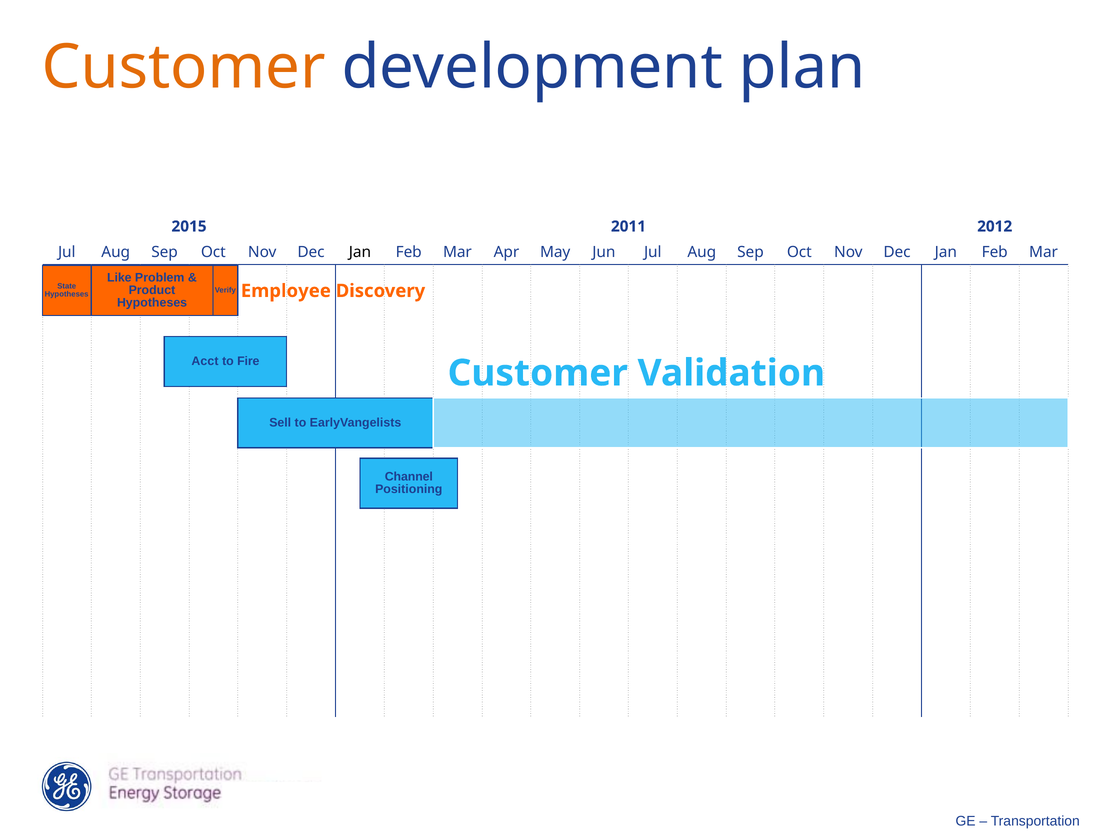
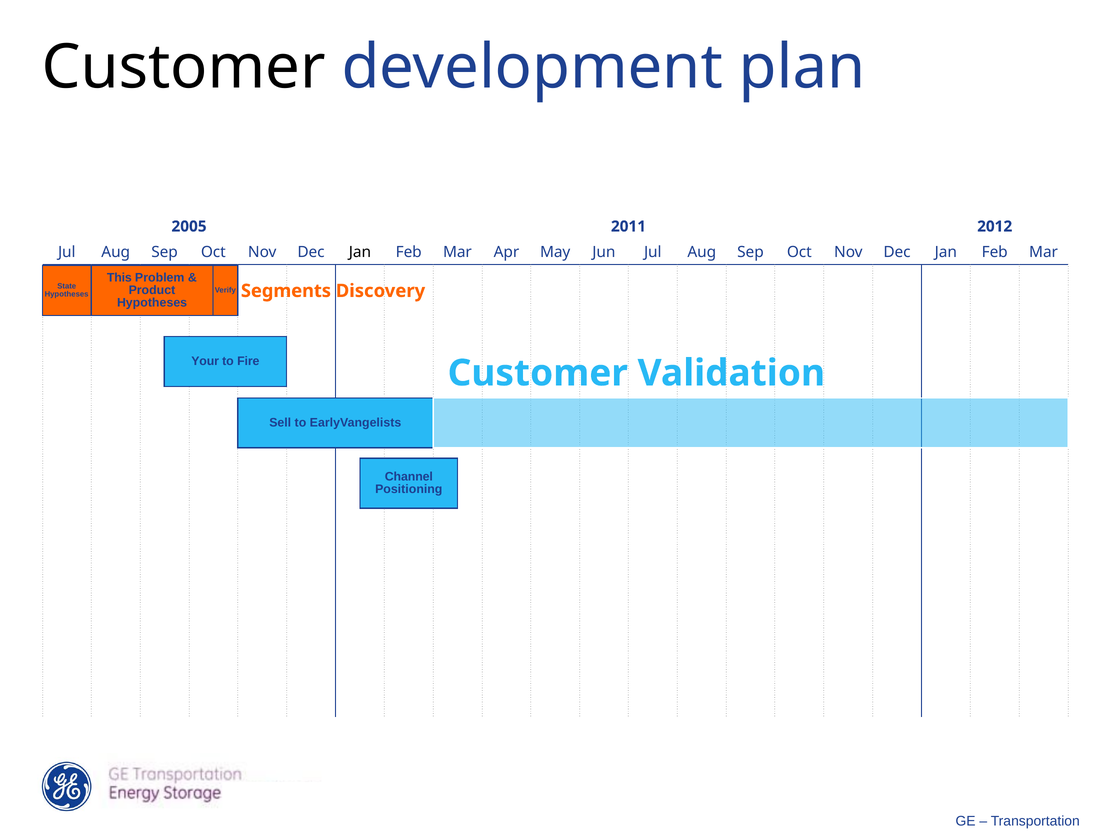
Customer at (184, 67) colour: orange -> black
2015: 2015 -> 2005
Like: Like -> This
Employee: Employee -> Segments
Acct: Acct -> Your
